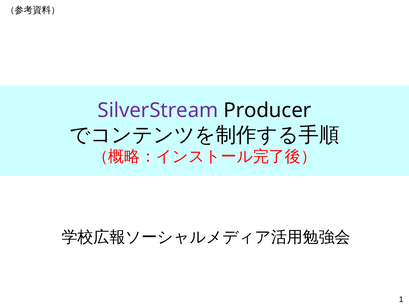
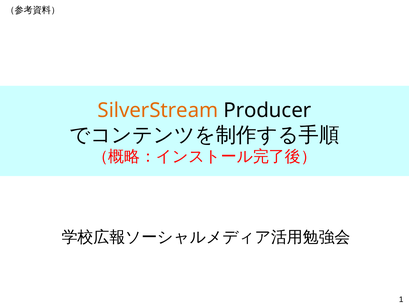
SilverStream colour: purple -> orange
